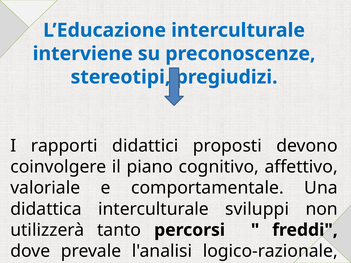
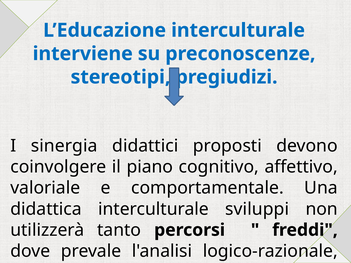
rapporti: rapporti -> sinergia
